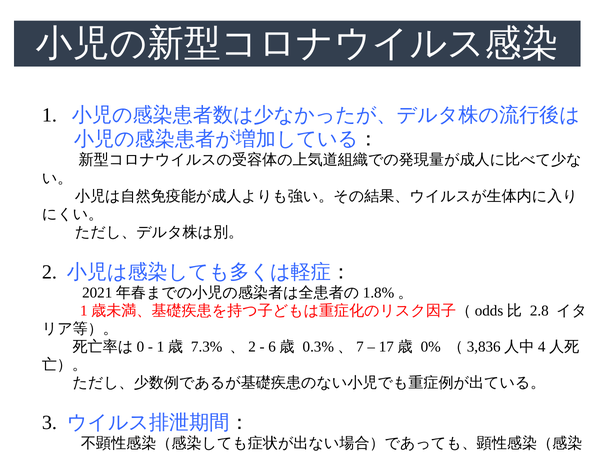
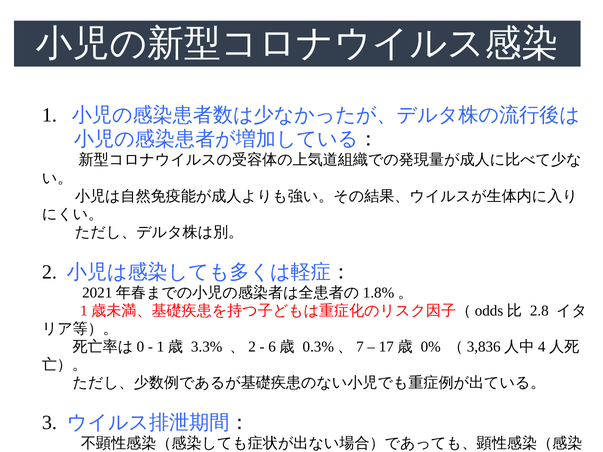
7.3%: 7.3% -> 3.3%
